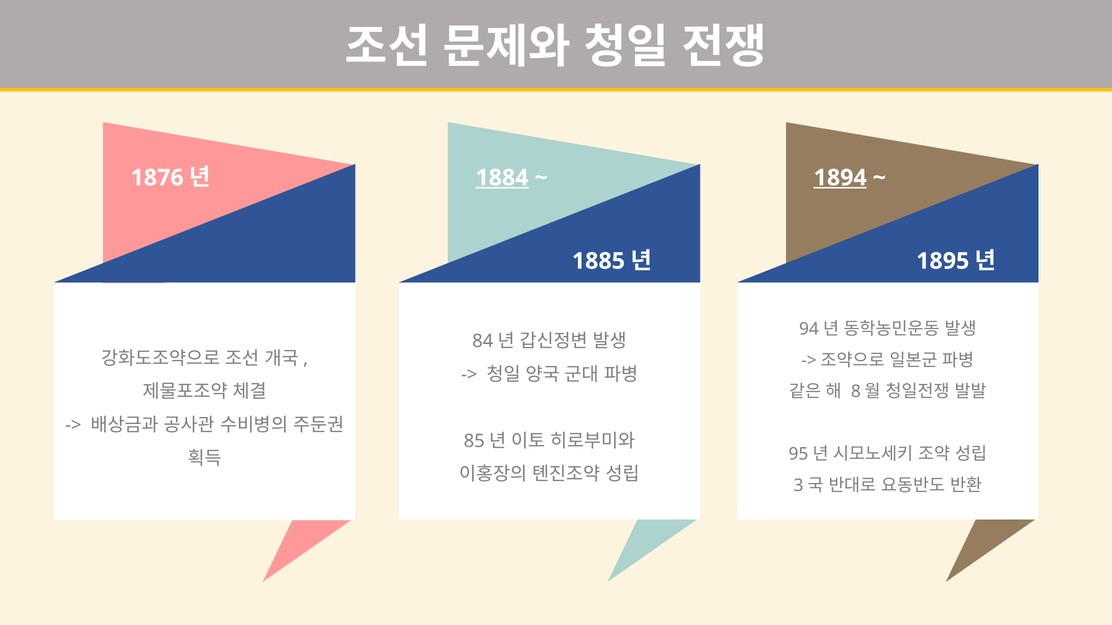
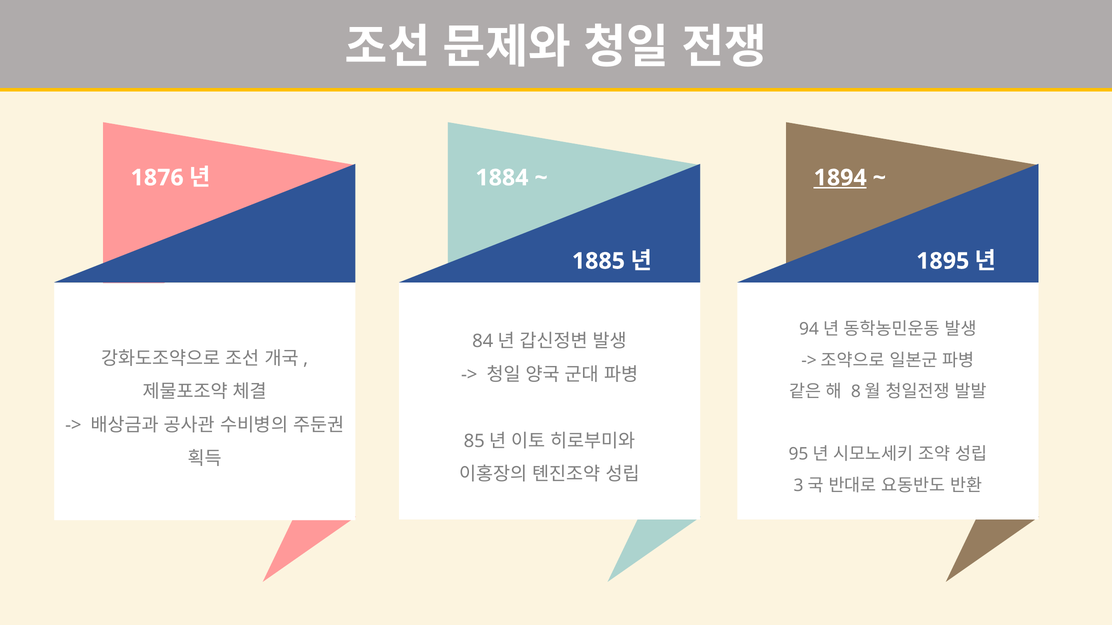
1884 underline: present -> none
